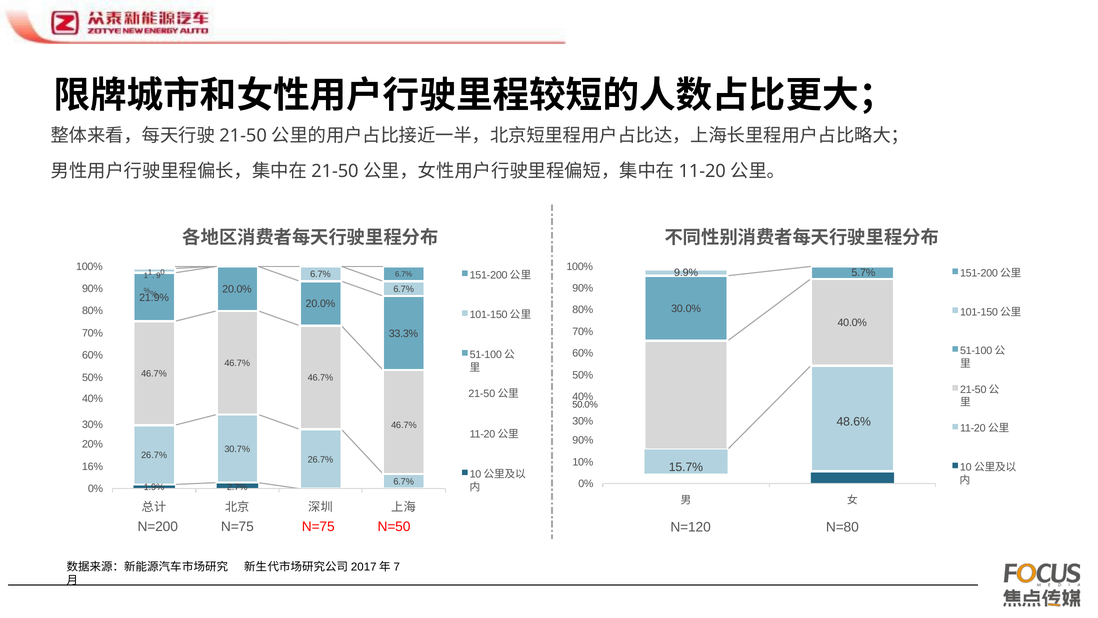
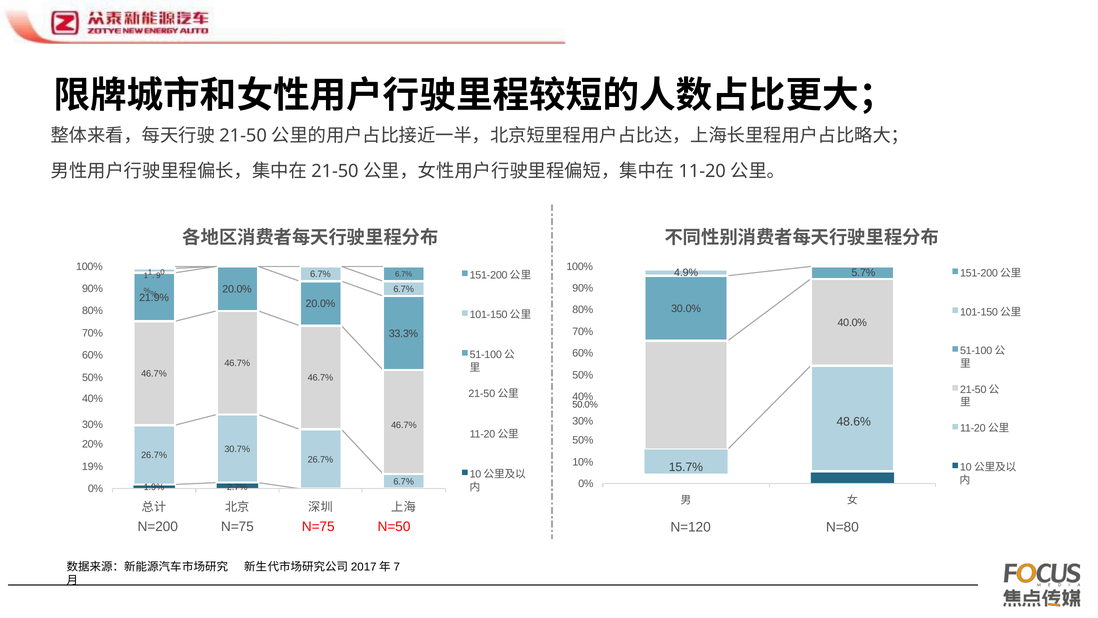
9.9%: 9.9% -> 4.9%
90% at (583, 440): 90% -> 50%
16%: 16% -> 19%
